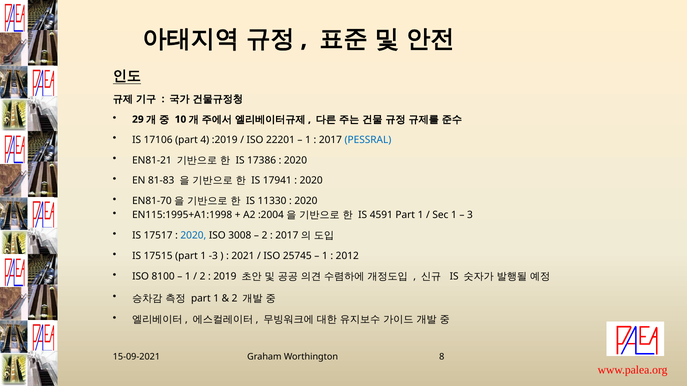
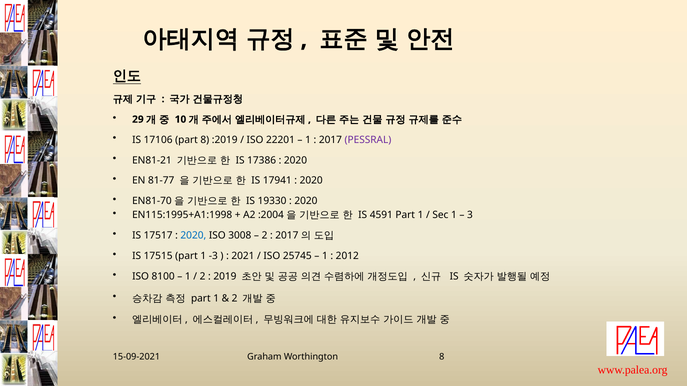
part 4: 4 -> 8
PESSRAL colour: blue -> purple
81-83: 81-83 -> 81-77
11330: 11330 -> 19330
